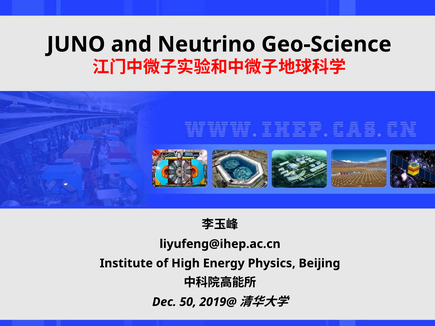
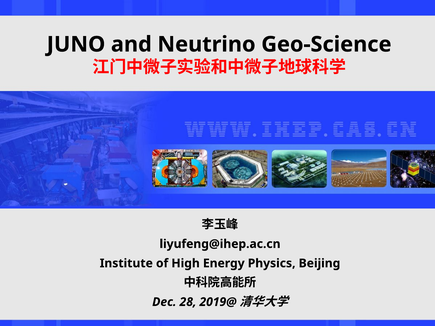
50: 50 -> 28
